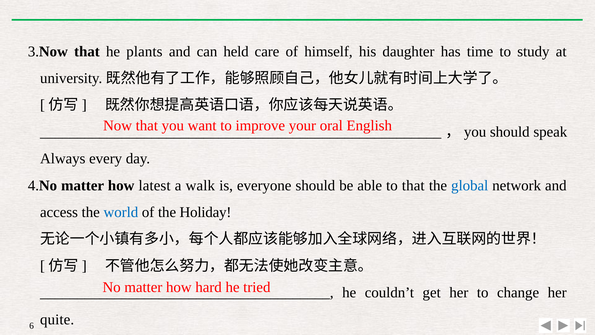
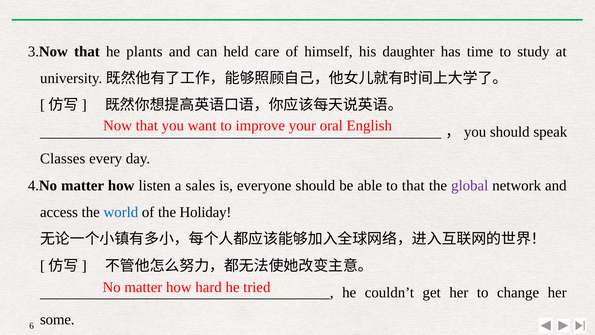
Always: Always -> Classes
latest: latest -> listen
walk: walk -> sales
global colour: blue -> purple
quite: quite -> some
